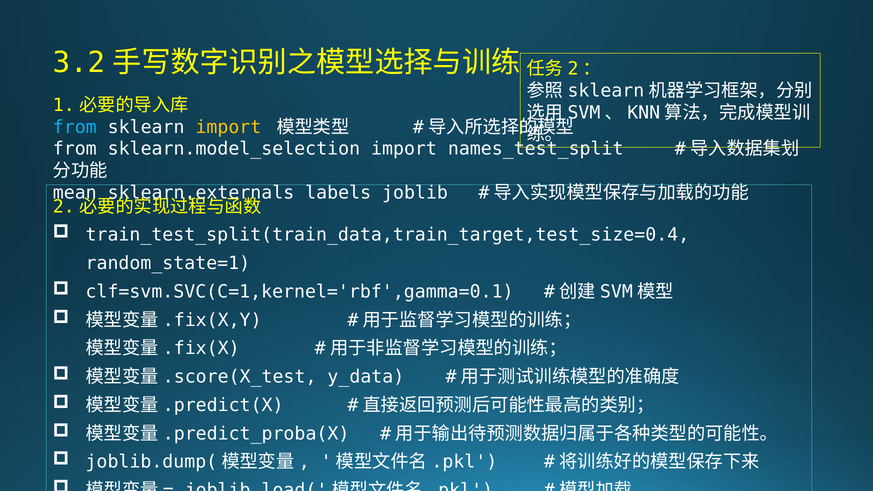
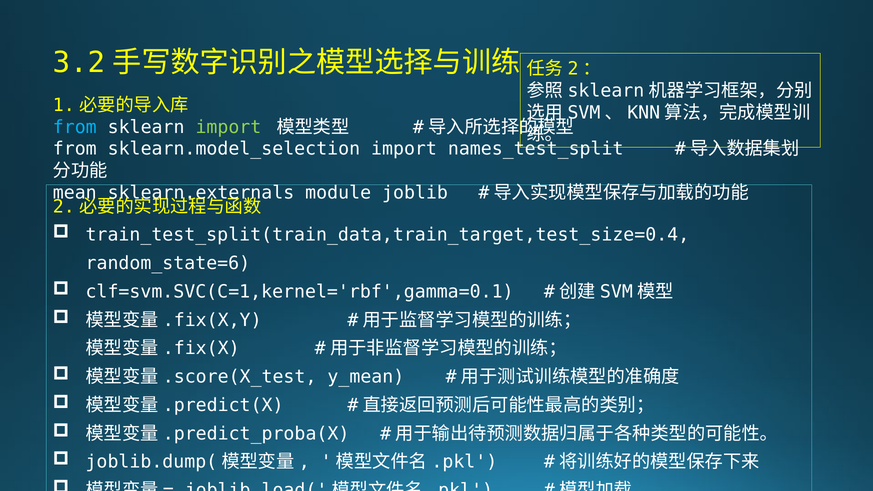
import at (228, 127) colour: yellow -> light green
labels: labels -> module
random_state=1: random_state=1 -> random_state=6
y_data: y_data -> y_mean
